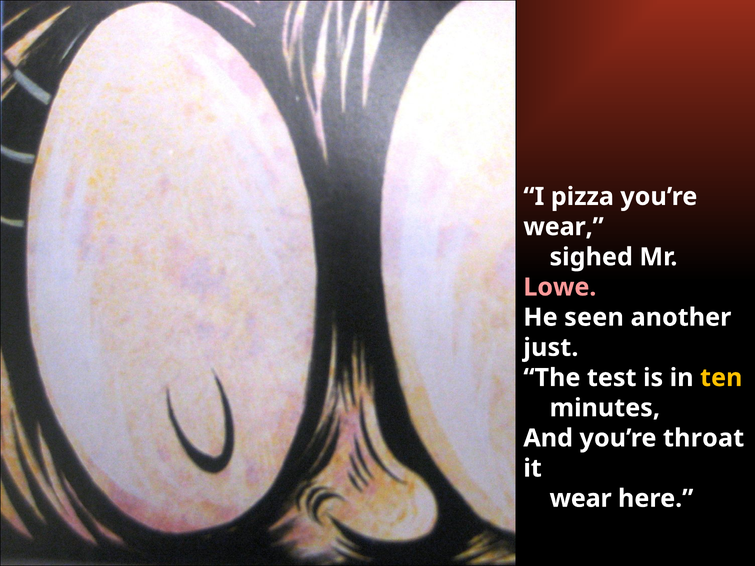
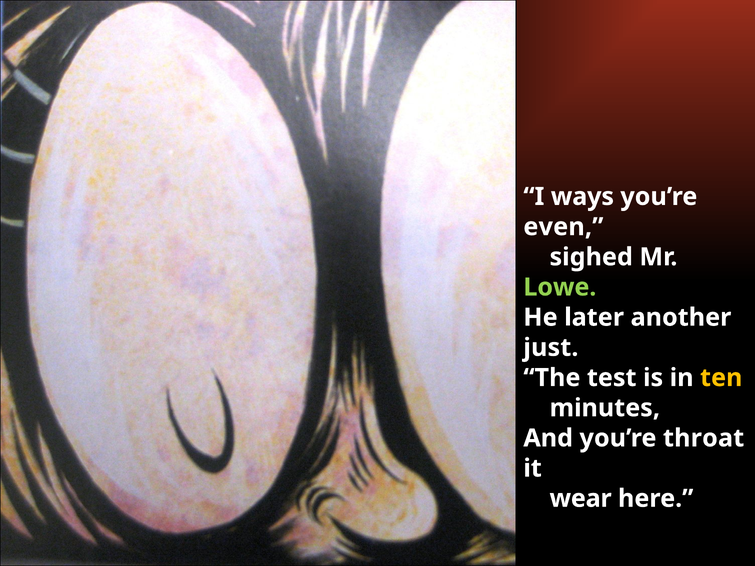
pizza: pizza -> ways
wear at (564, 227): wear -> even
Lowe colour: pink -> light green
seen: seen -> later
